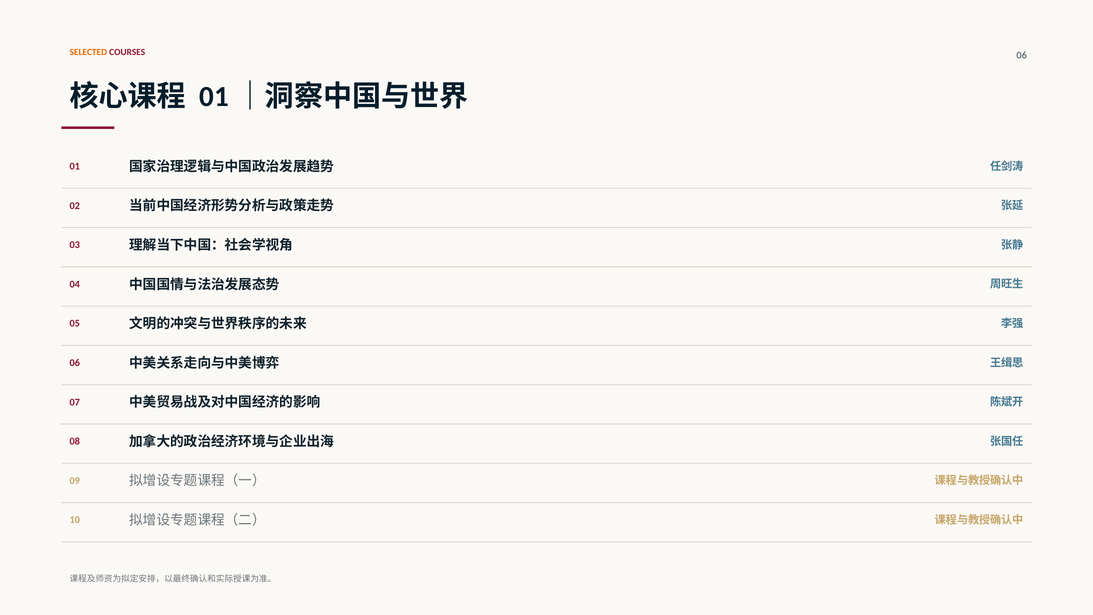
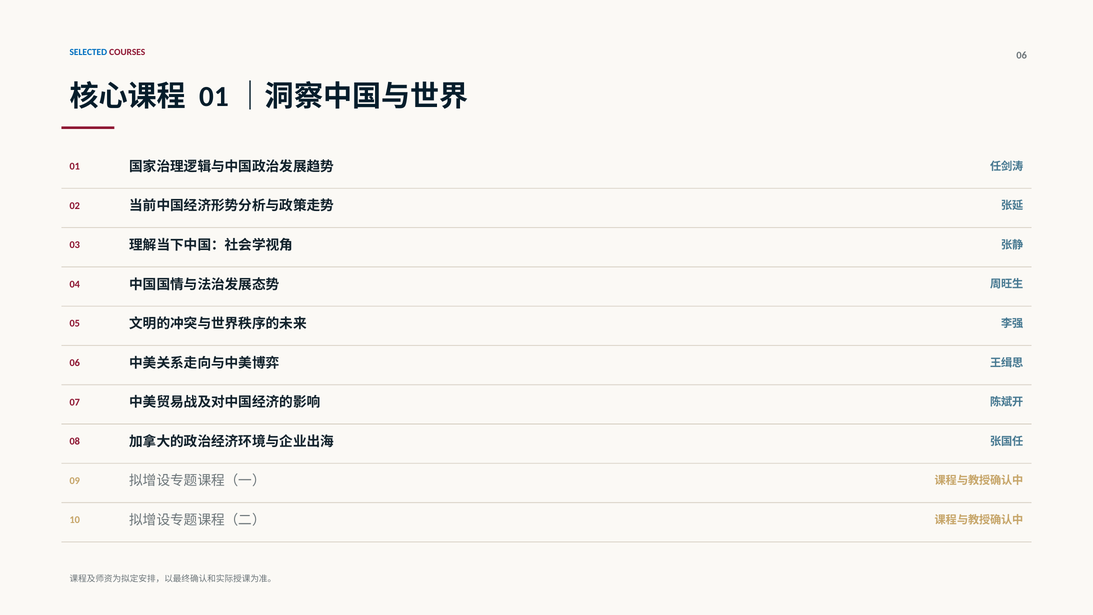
SELECTED colour: orange -> blue
